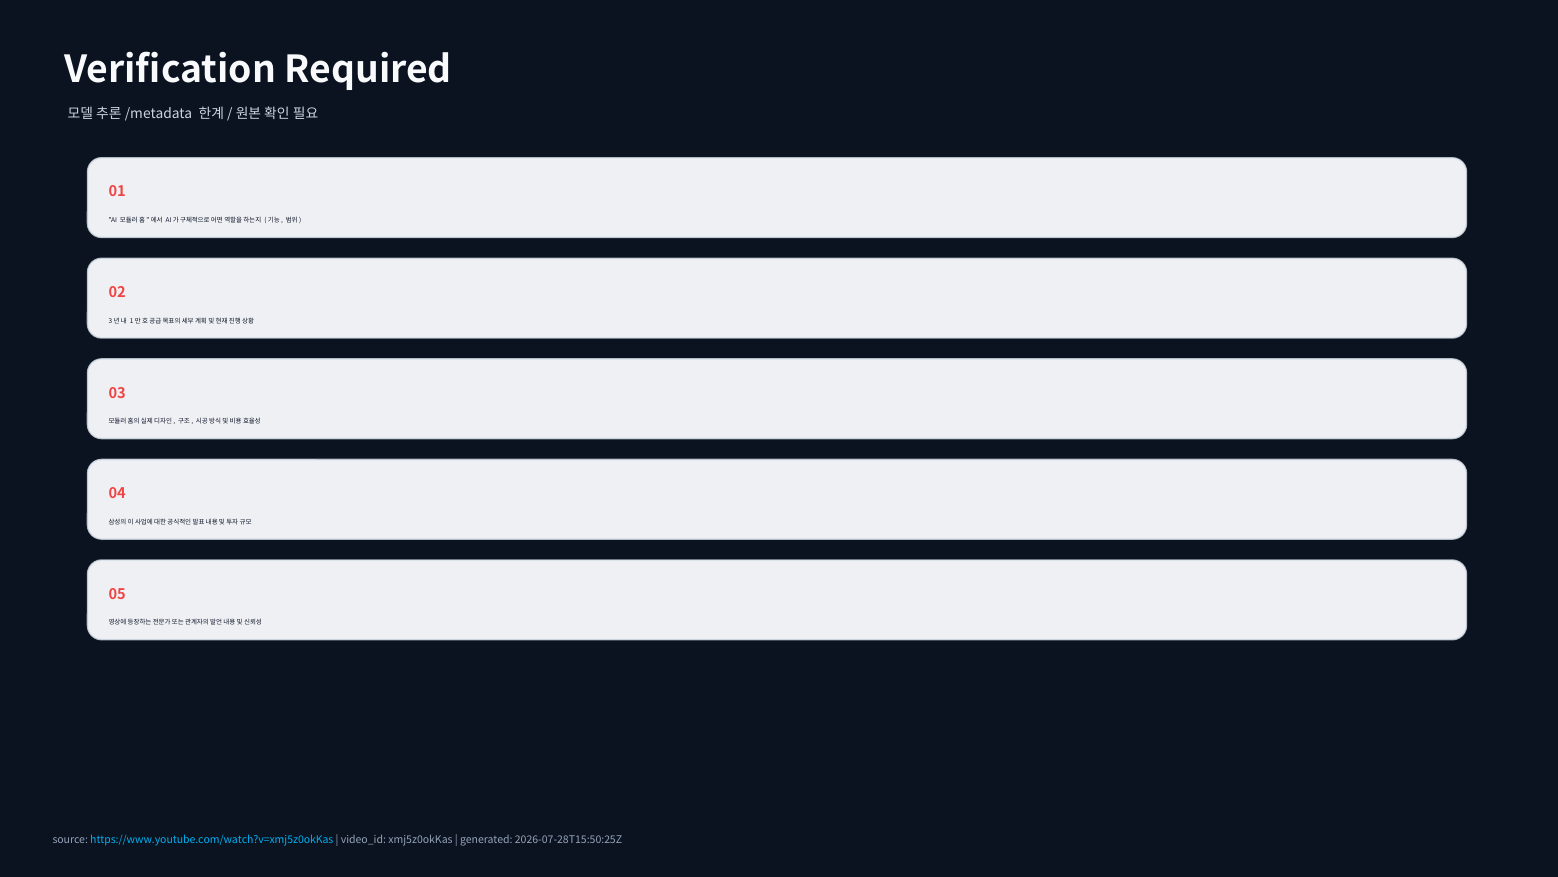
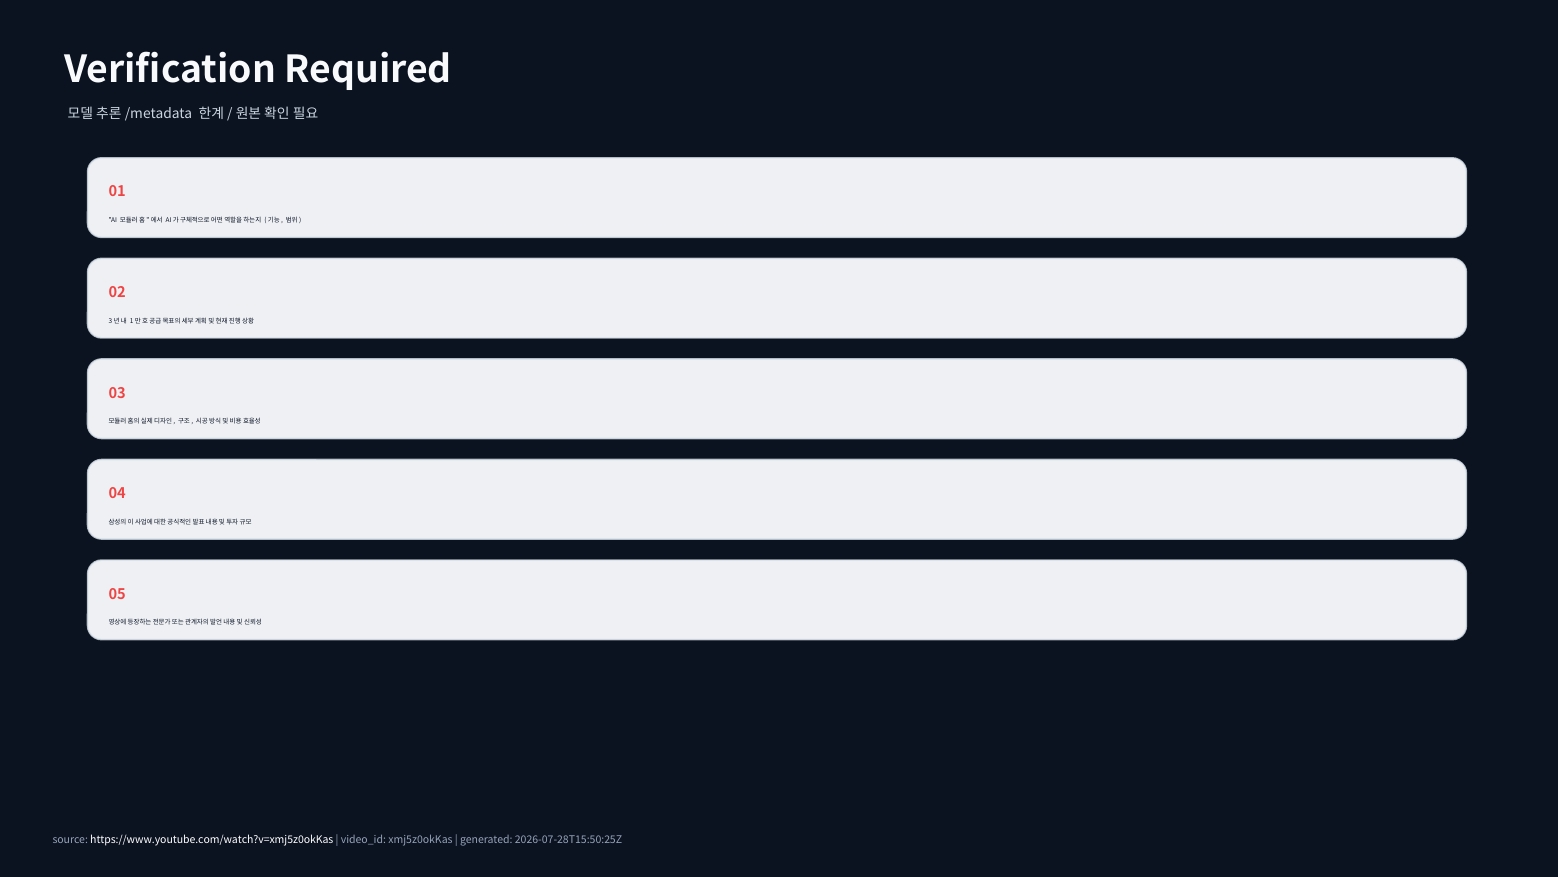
https://www.youtube.com/watch?v=xmj5z0okKas colour: light blue -> white
